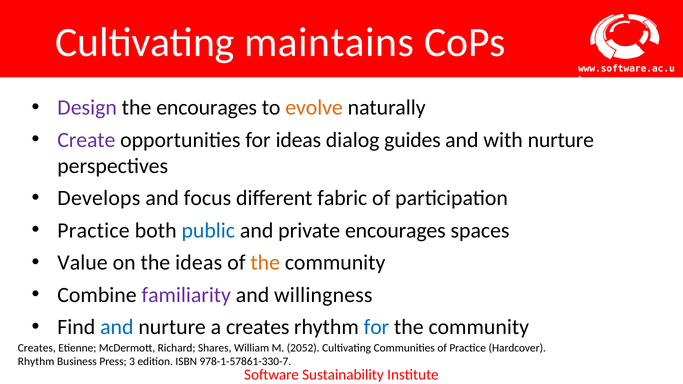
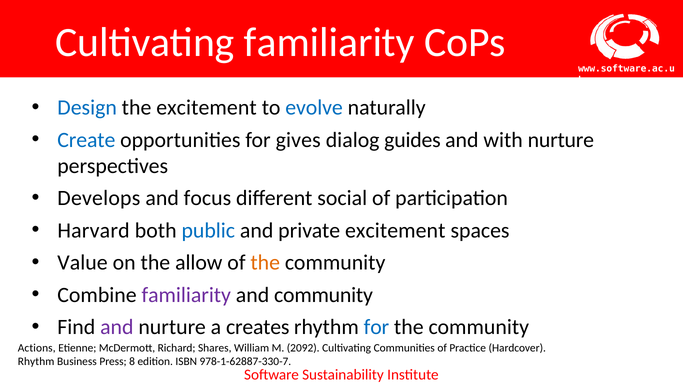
Cultivating maintains: maintains -> familiarity
Design colour: purple -> blue
the encourages: encourages -> excitement
evolve colour: orange -> blue
Create colour: purple -> blue
for ideas: ideas -> gives
fabric: fabric -> social
Practice at (94, 231): Practice -> Harvard
private encourages: encourages -> excitement
the ideas: ideas -> allow
and willingness: willingness -> community
and at (117, 327) colour: blue -> purple
Creates at (37, 348): Creates -> Actions
2052: 2052 -> 2092
3: 3 -> 8
978-1-57861-330-7: 978-1-57861-330-7 -> 978-1-62887-330-7
